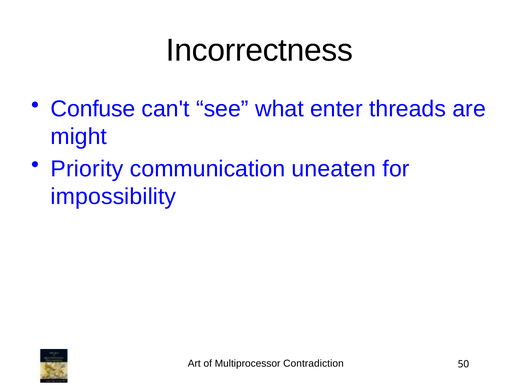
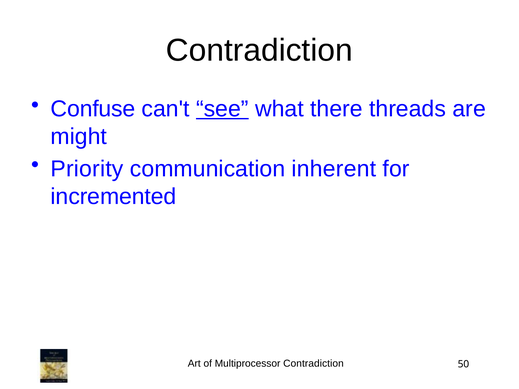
Incorrectness at (259, 50): Incorrectness -> Contradiction
see underline: none -> present
enter: enter -> there
uneaten: uneaten -> inherent
impossibility: impossibility -> incremented
